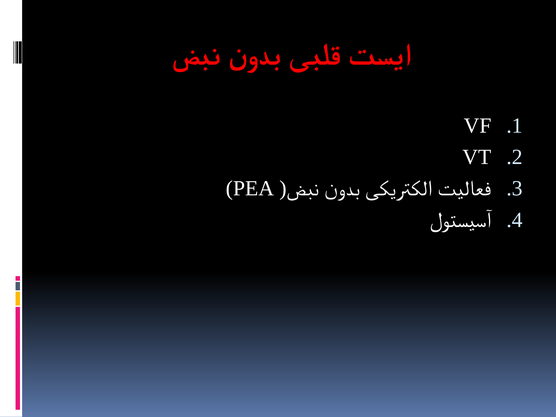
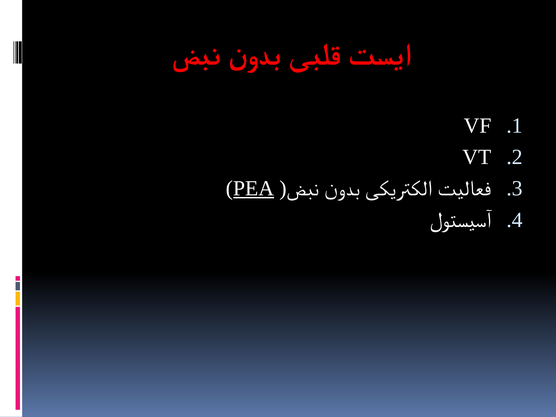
PEA underline: none -> present
